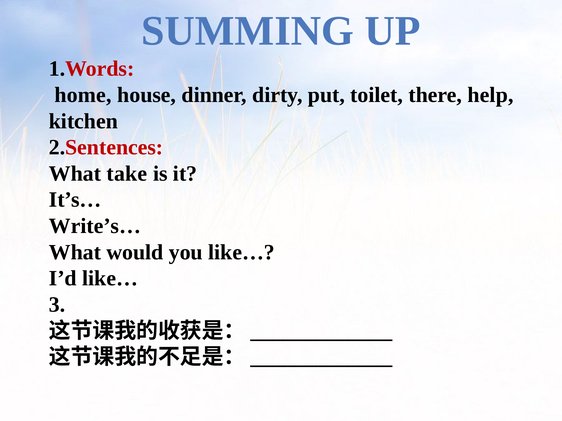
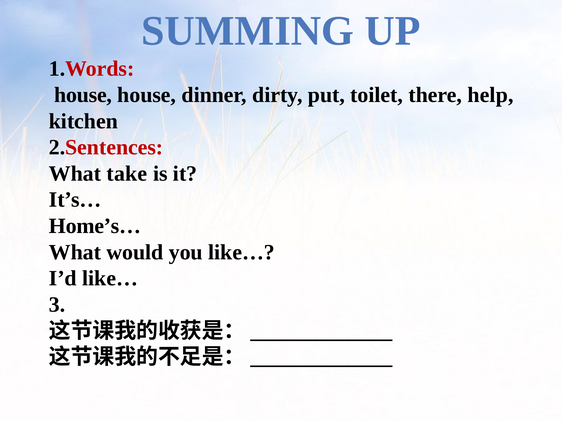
home at (83, 95): home -> house
Write’s…: Write’s… -> Home’s…
